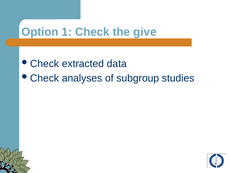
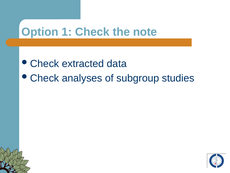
give: give -> note
